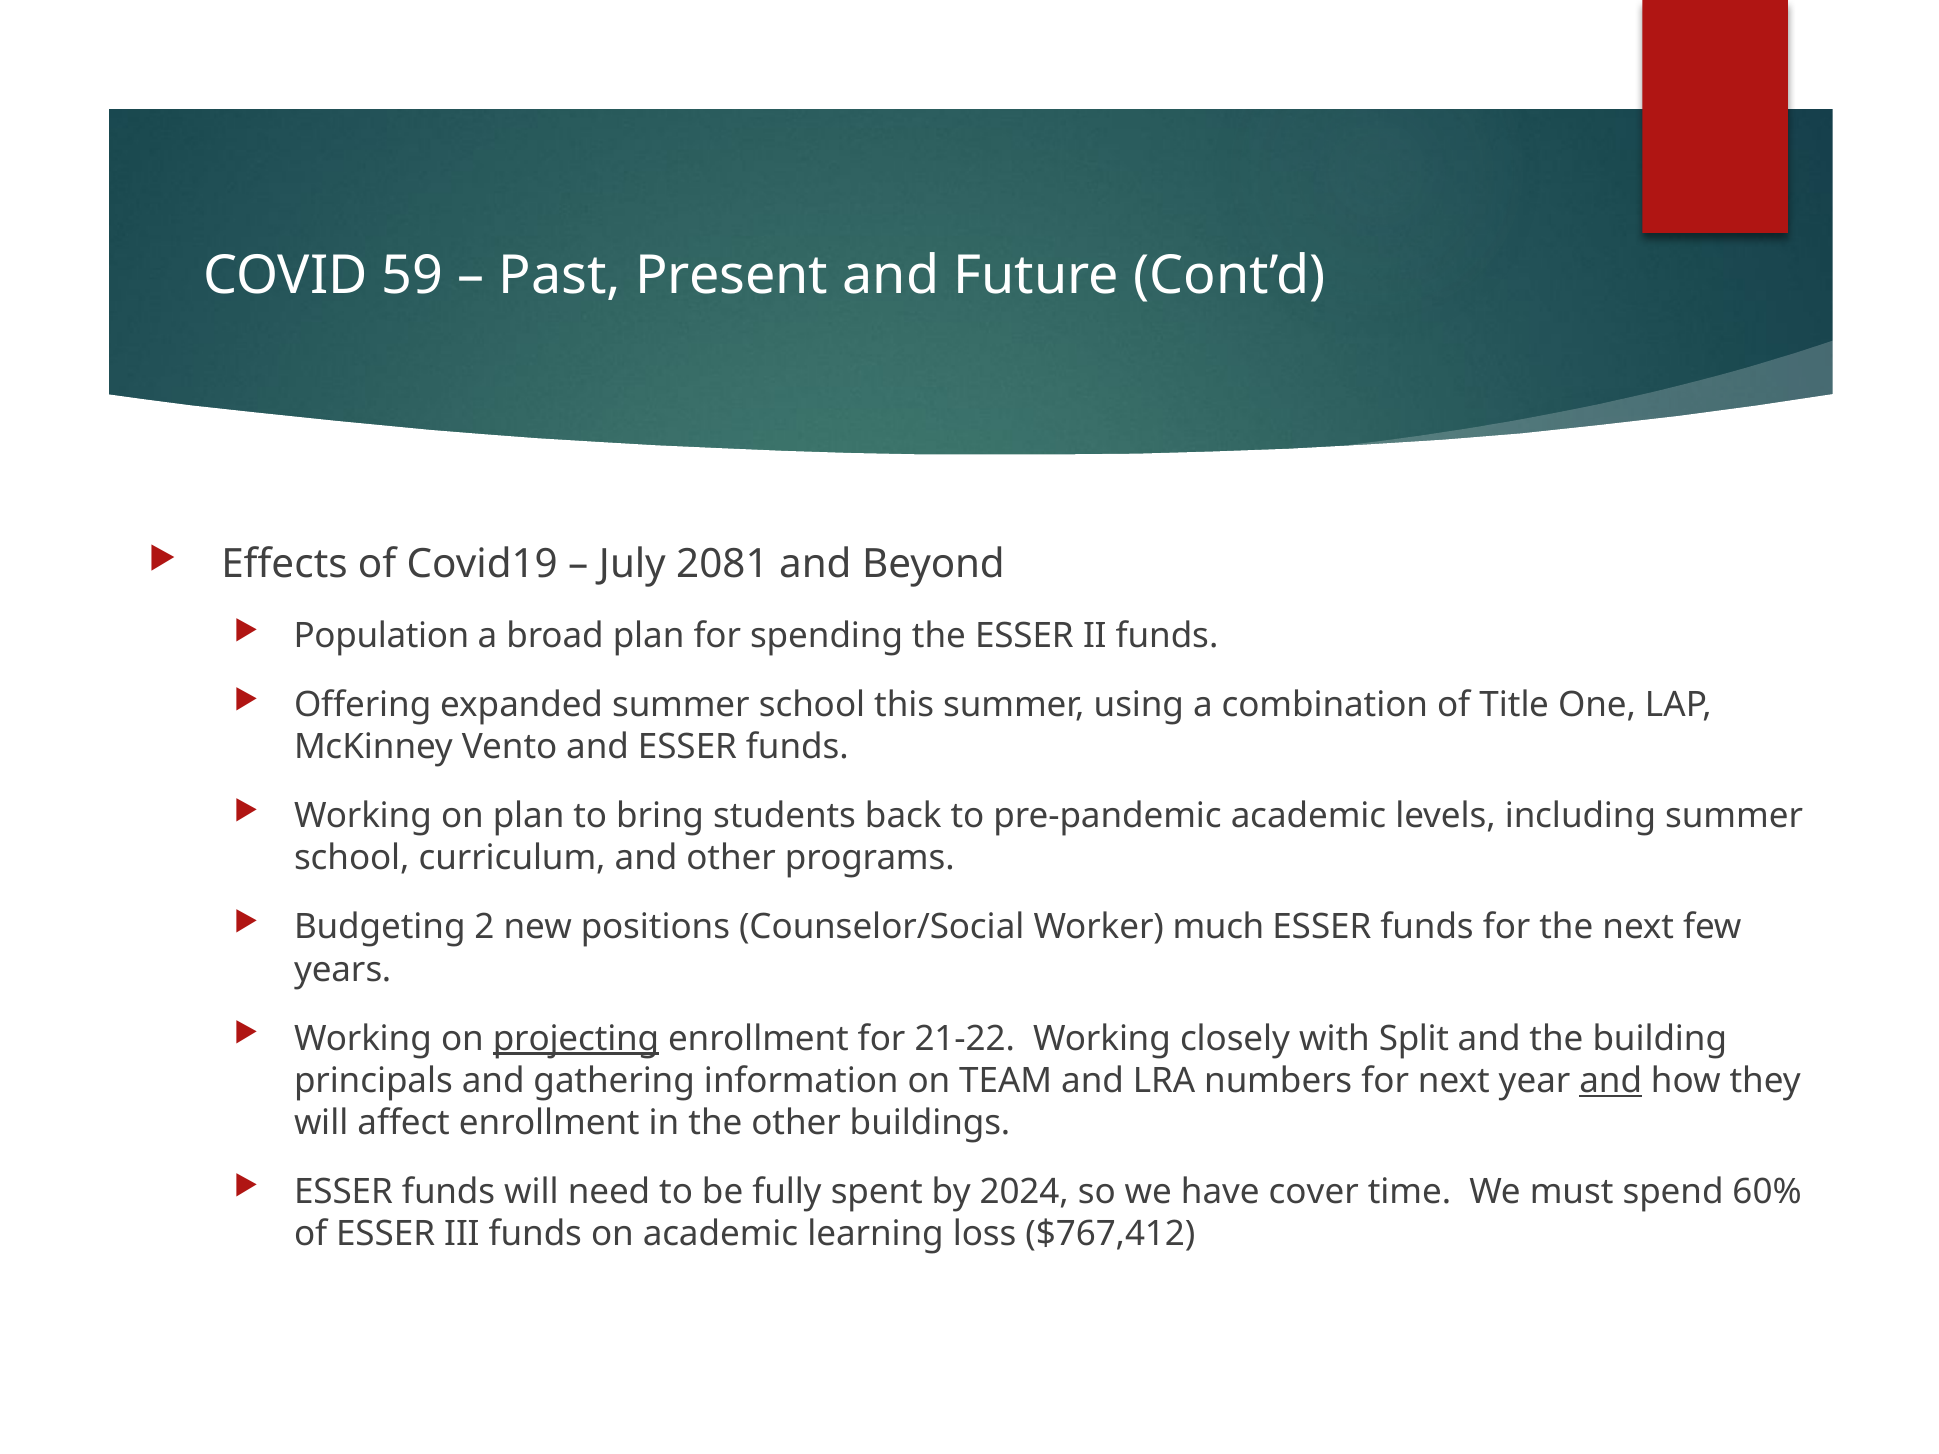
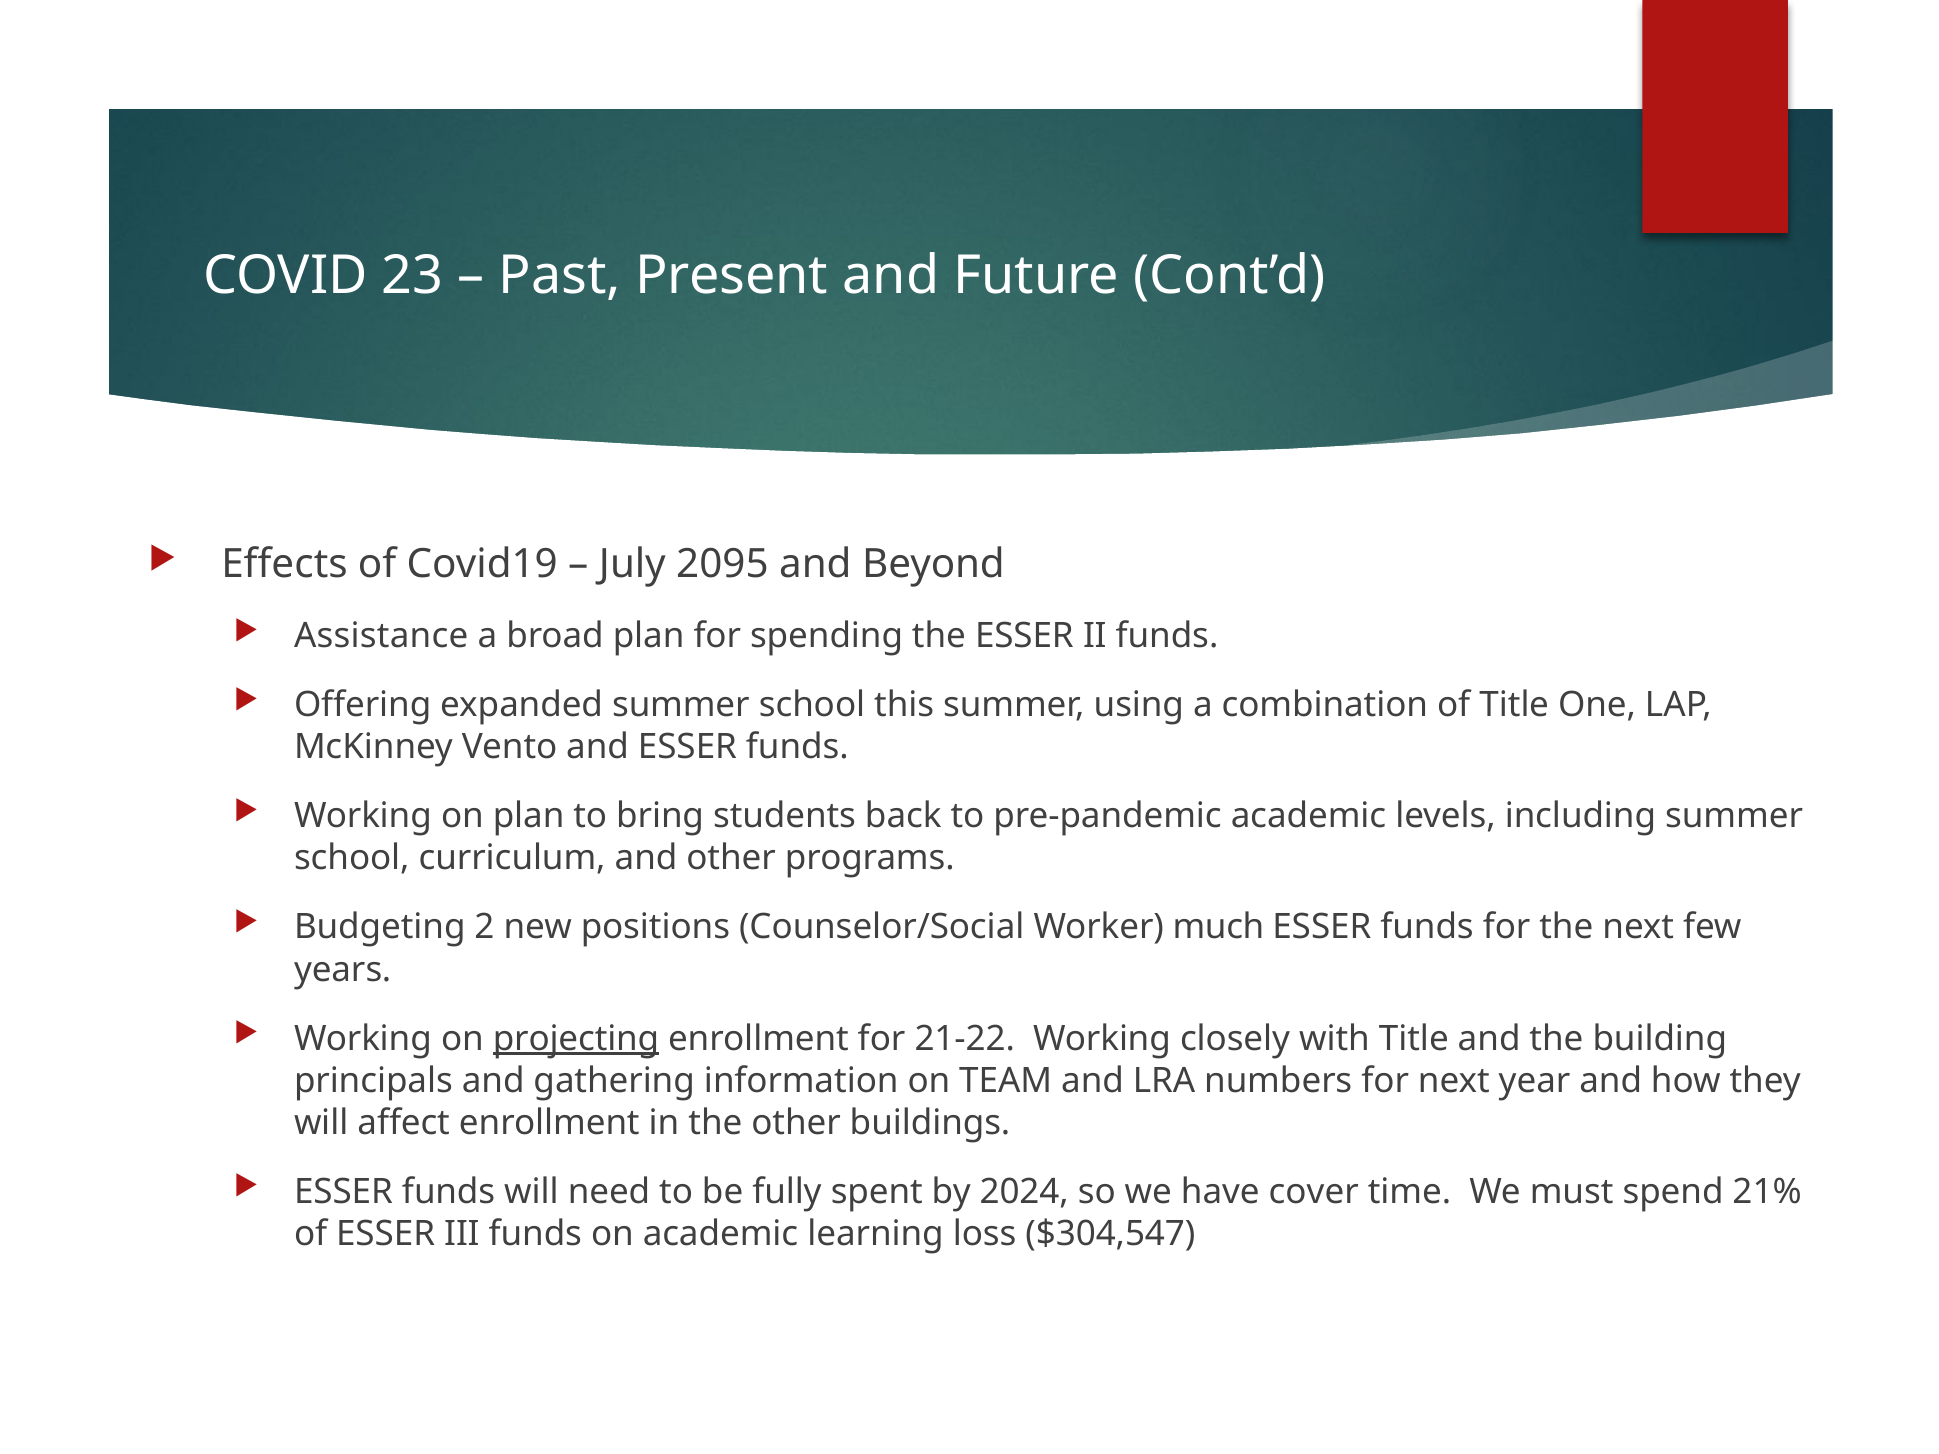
59: 59 -> 23
2081: 2081 -> 2095
Population: Population -> Assistance
with Split: Split -> Title
and at (1611, 1081) underline: present -> none
60%: 60% -> 21%
$767,412: $767,412 -> $304,547
